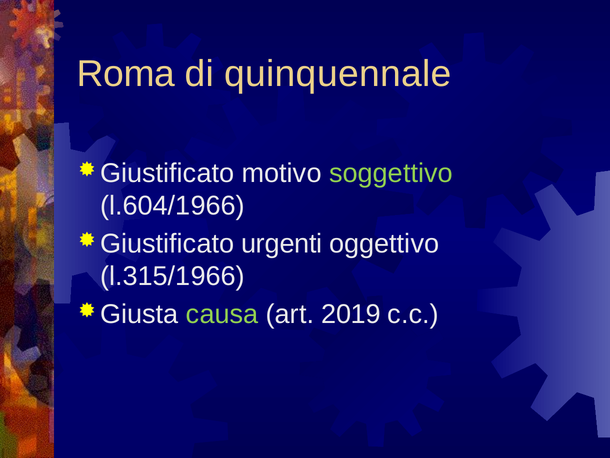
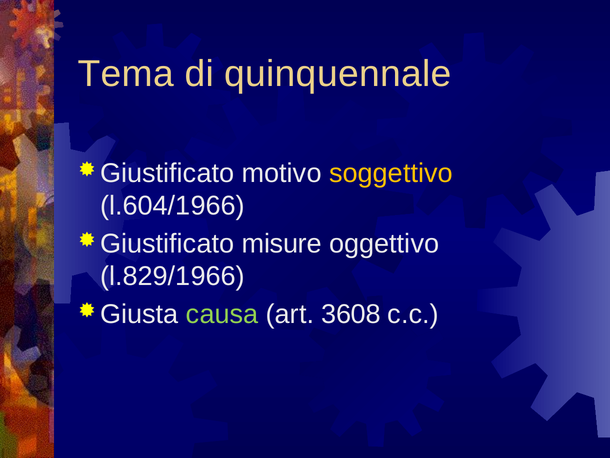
Roma: Roma -> Tema
soggettivo colour: light green -> yellow
urgenti: urgenti -> misure
l.315/1966: l.315/1966 -> l.829/1966
2019: 2019 -> 3608
